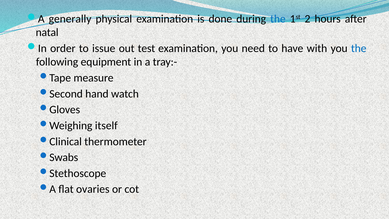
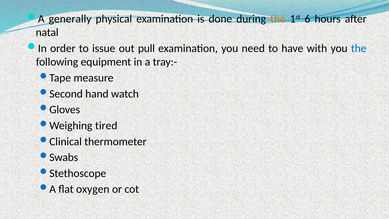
the at (278, 19) colour: blue -> orange
2: 2 -> 6
test: test -> pull
itself: itself -> tired
ovaries: ovaries -> oxygen
